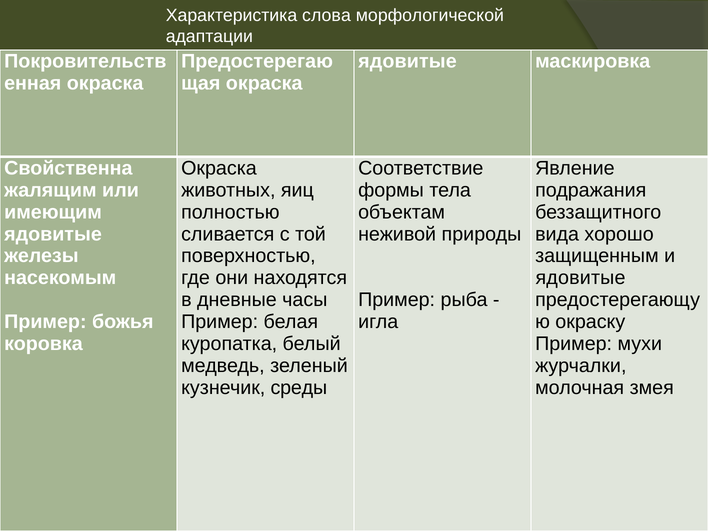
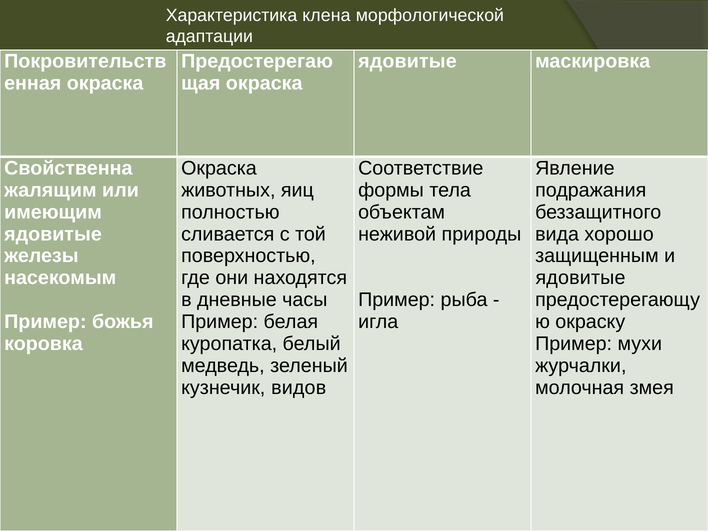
слова: слова -> клена
среды: среды -> видов
